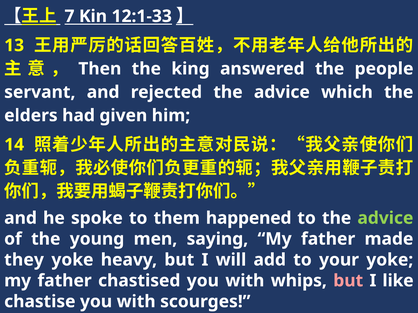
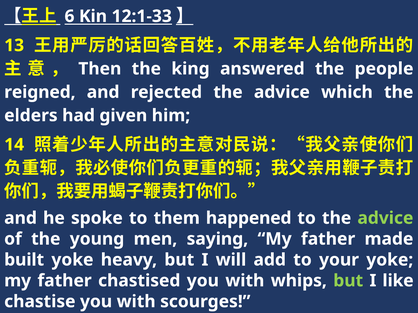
7: 7 -> 6
servant: servant -> reigned
they: they -> built
but at (348, 281) colour: pink -> light green
